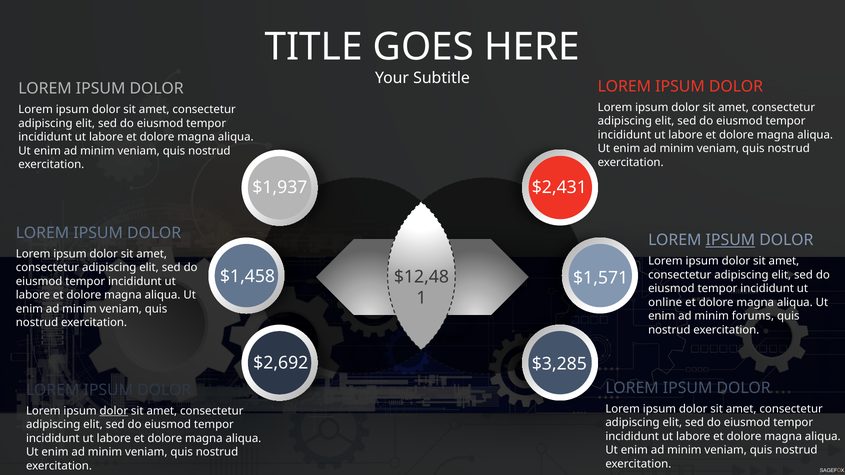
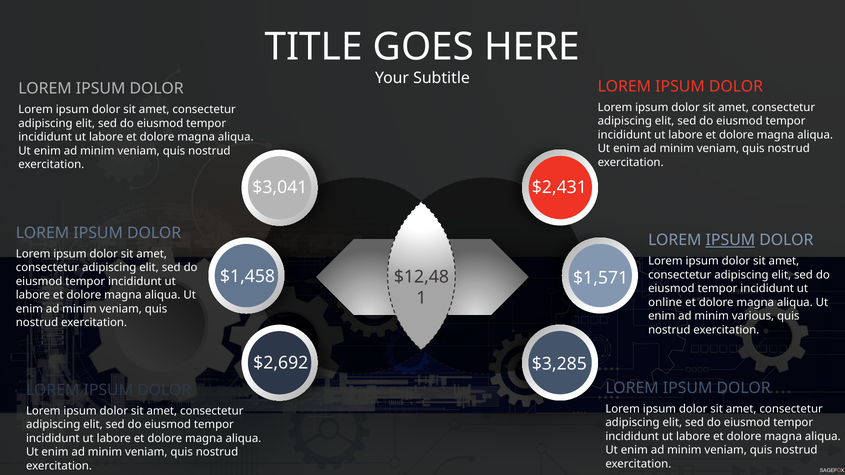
$1,937: $1,937 -> $3,041
forums: forums -> various
dolor at (114, 411) underline: present -> none
